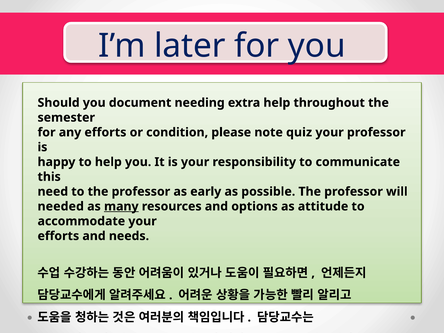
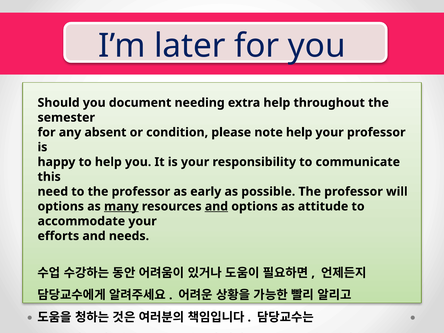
any efforts: efforts -> absent
note quiz: quiz -> help
needed at (61, 206): needed -> options
and at (216, 206) underline: none -> present
